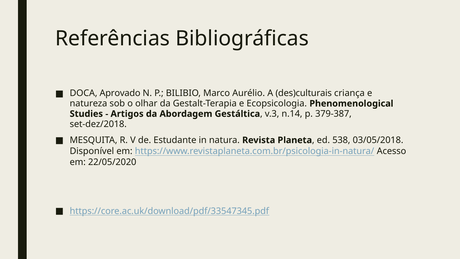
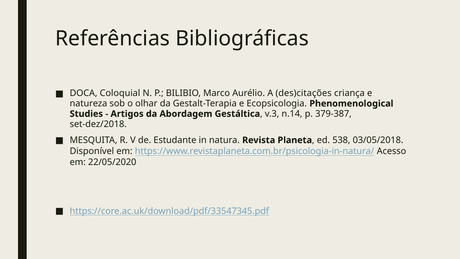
Aprovado: Aprovado -> Coloquial
des)culturais: des)culturais -> des)citações
